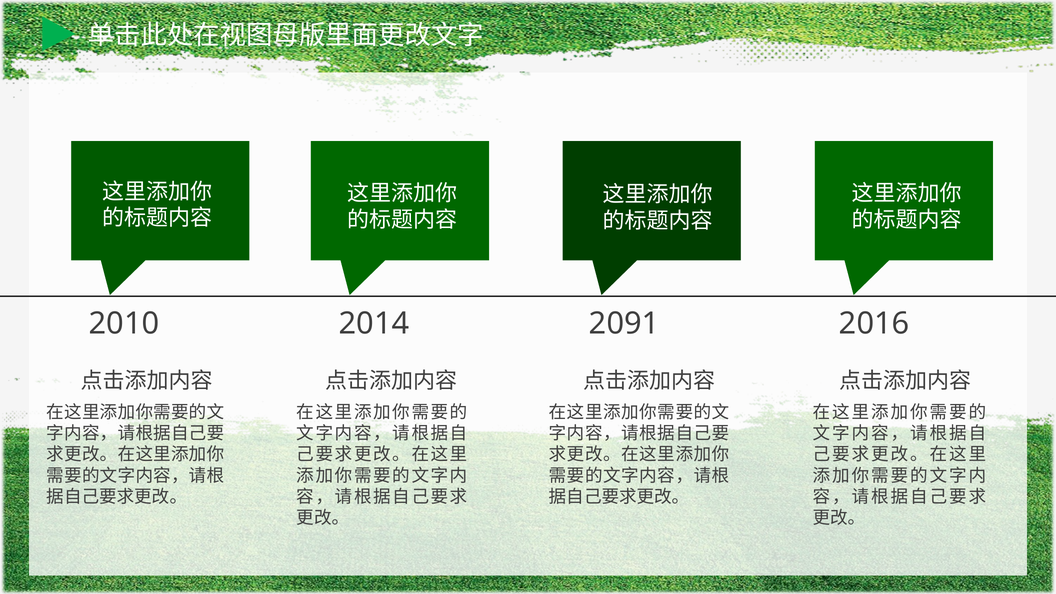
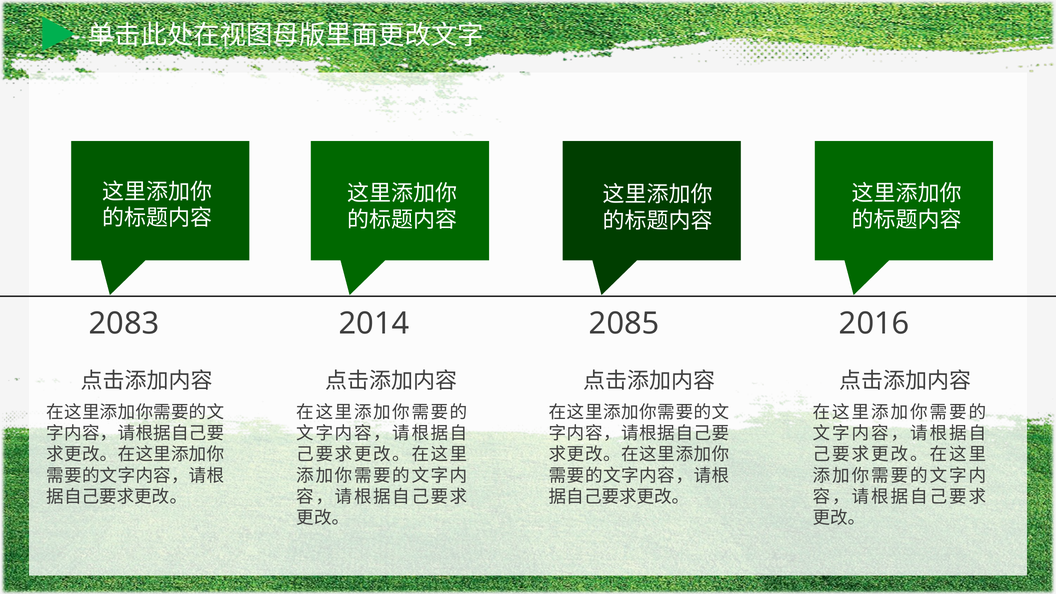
2010: 2010 -> 2083
2091: 2091 -> 2085
